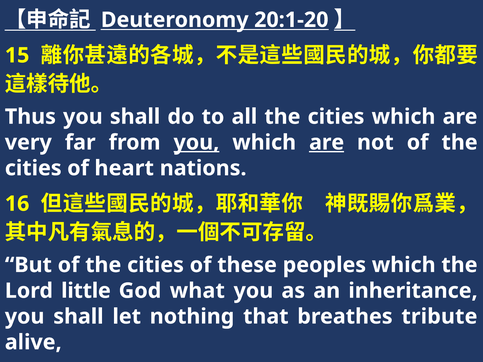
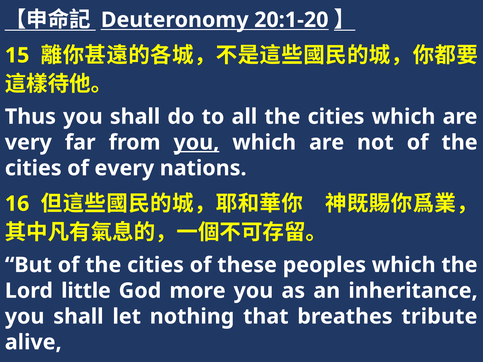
are at (327, 143) underline: present -> none
heart: heart -> every
what: what -> more
